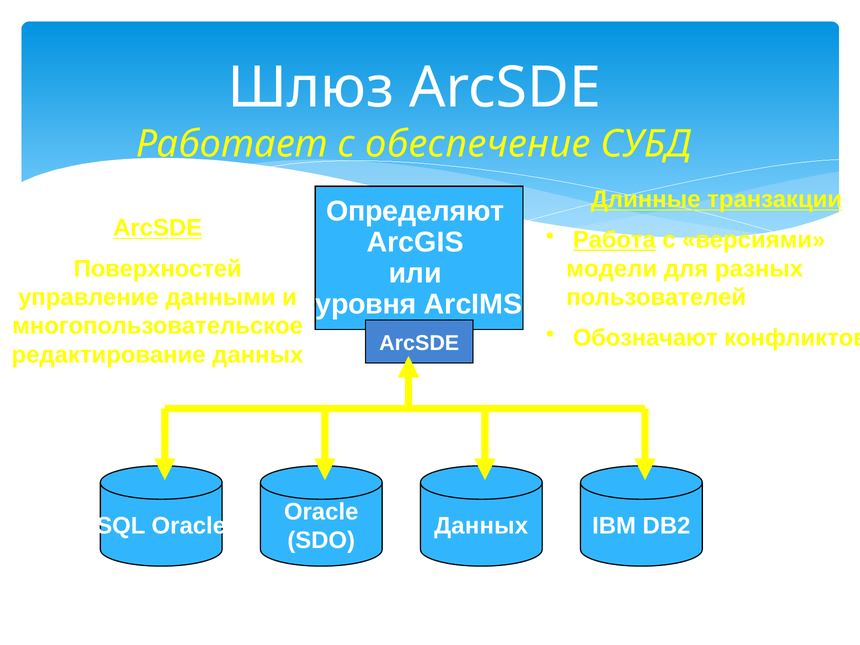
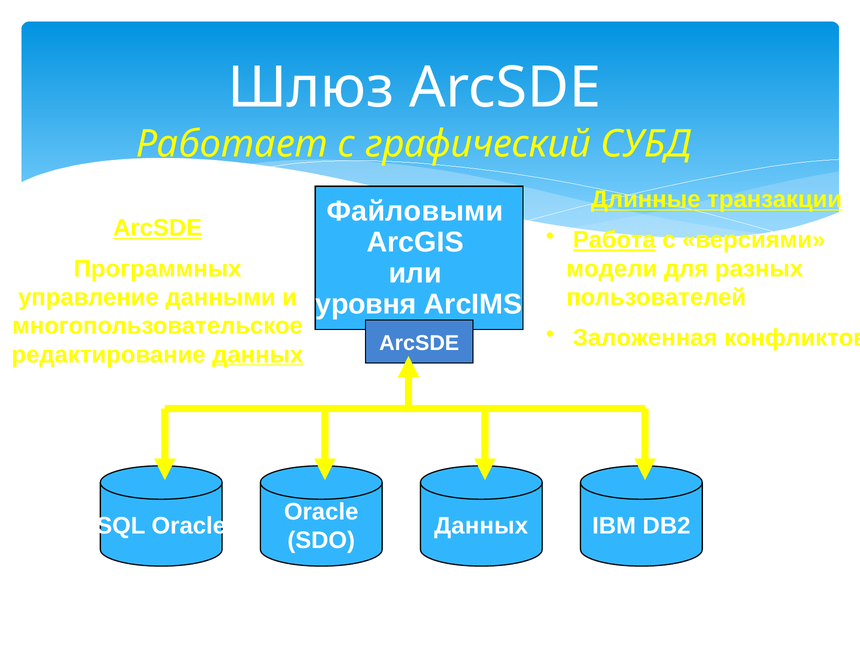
обеспечение: обеспечение -> графический
Определяют: Определяют -> Файловыми
Поверхностей: Поверхностей -> Программных
Обозначают: Обозначают -> Заложенная
данных at (258, 355) underline: none -> present
